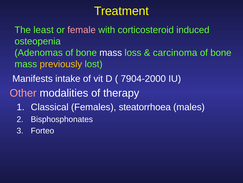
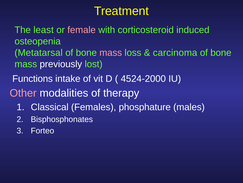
Adenomas: Adenomas -> Metatarsal
mass at (111, 52) colour: white -> pink
previously colour: yellow -> white
Manifests: Manifests -> Functions
7904-2000: 7904-2000 -> 4524-2000
steatorrhoea: steatorrhoea -> phosphature
